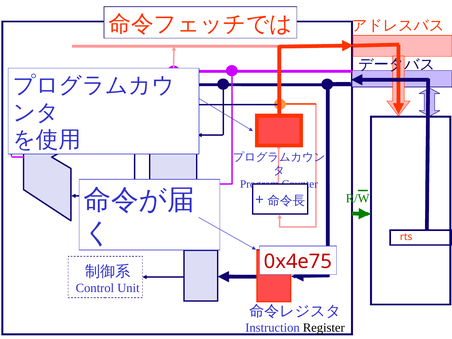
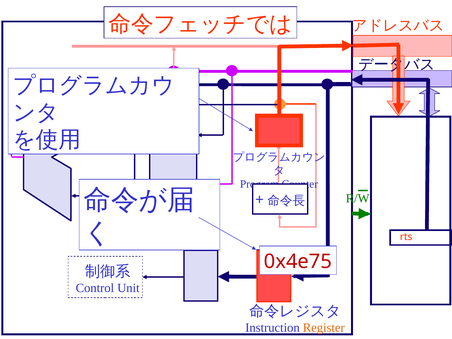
Register colour: black -> orange
